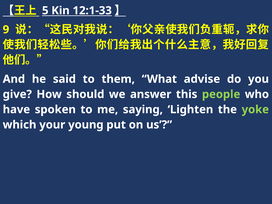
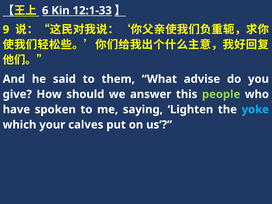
5: 5 -> 6
yoke colour: light green -> light blue
young: young -> calves
